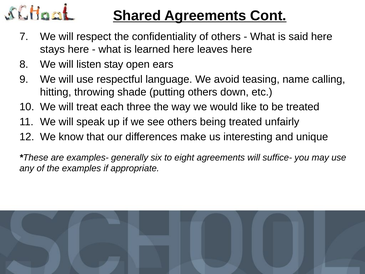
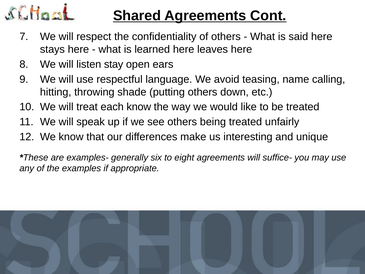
each three: three -> know
